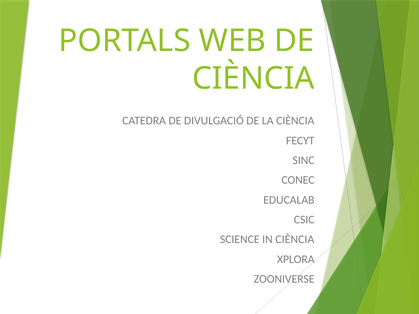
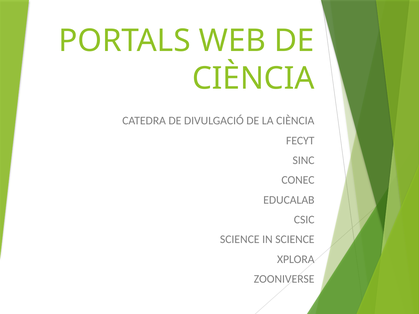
IN CIÈNCIA: CIÈNCIA -> SCIENCE
